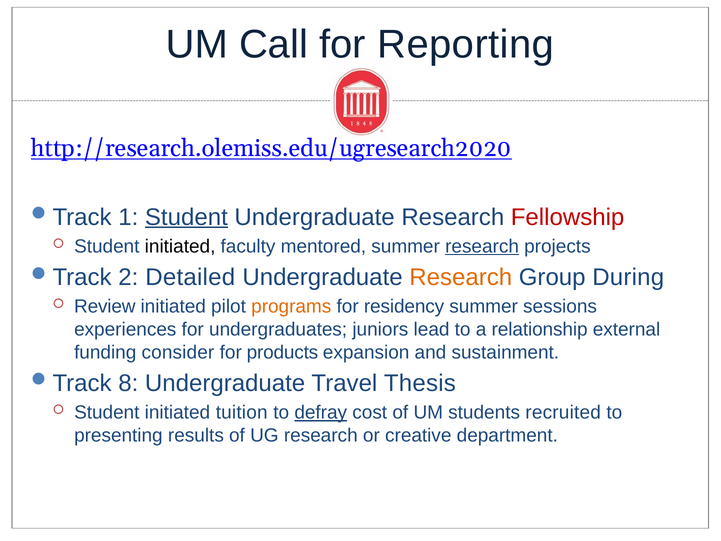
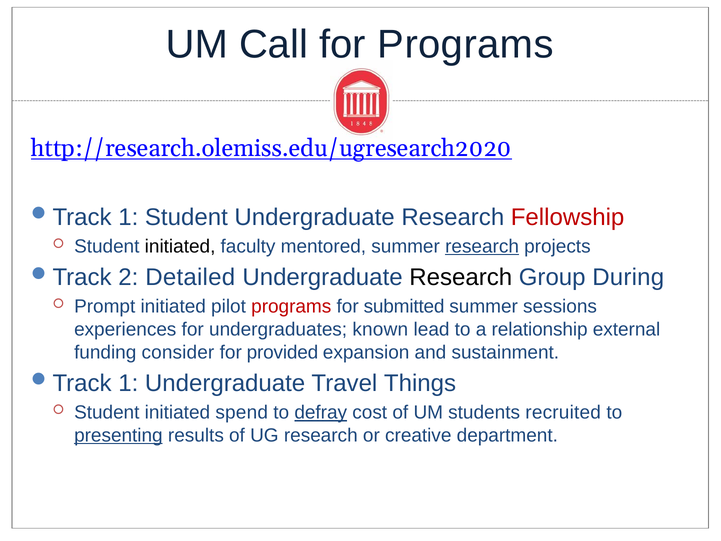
for Reporting: Reporting -> Programs
Student at (186, 217) underline: present -> none
Research at (461, 277) colour: orange -> black
Review: Review -> Prompt
programs at (291, 307) colour: orange -> red
residency: residency -> submitted
juniors: juniors -> known
products: products -> provided
8 at (128, 383): 8 -> 1
Thesis: Thesis -> Things
tuition: tuition -> spend
presenting underline: none -> present
